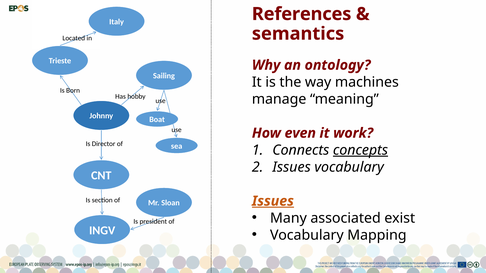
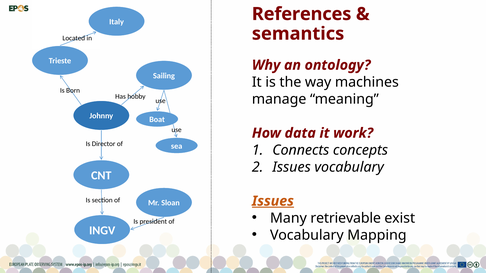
even: even -> data
concepts underline: present -> none
associated: associated -> retrievable
